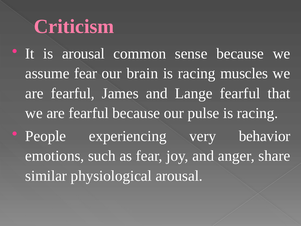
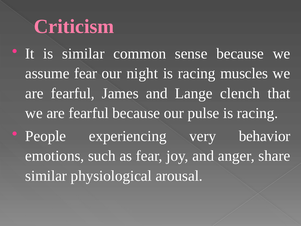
is arousal: arousal -> similar
brain: brain -> night
Lange fearful: fearful -> clench
